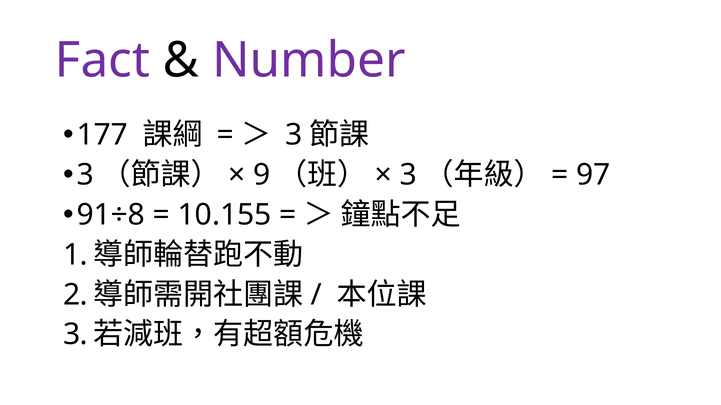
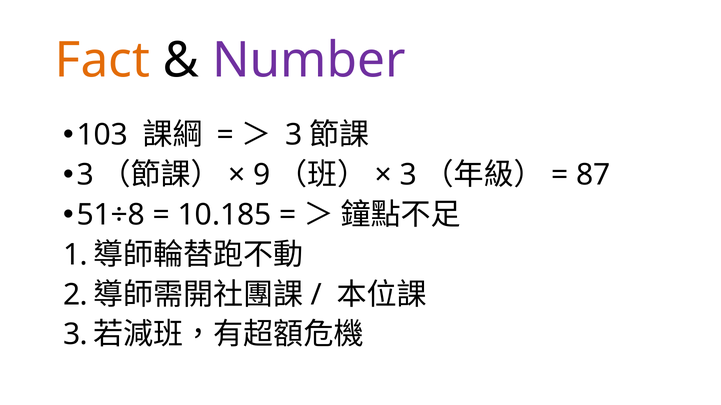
Fact colour: purple -> orange
177: 177 -> 103
97: 97 -> 87
91÷8: 91÷8 -> 51÷8
10.155: 10.155 -> 10.185
